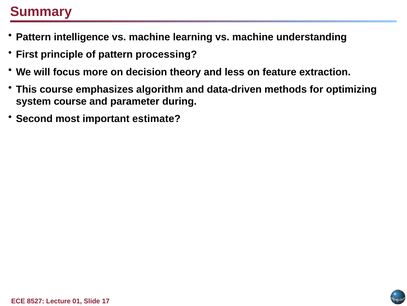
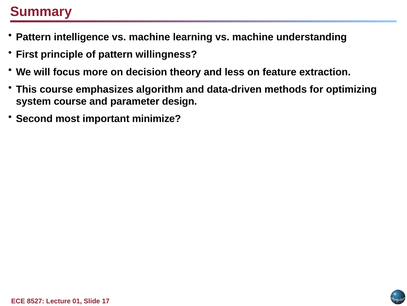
processing: processing -> willingness
during: during -> design
estimate: estimate -> minimize
